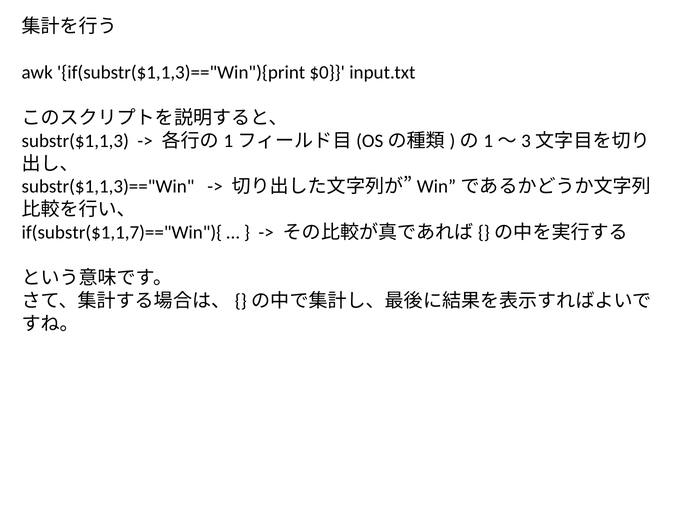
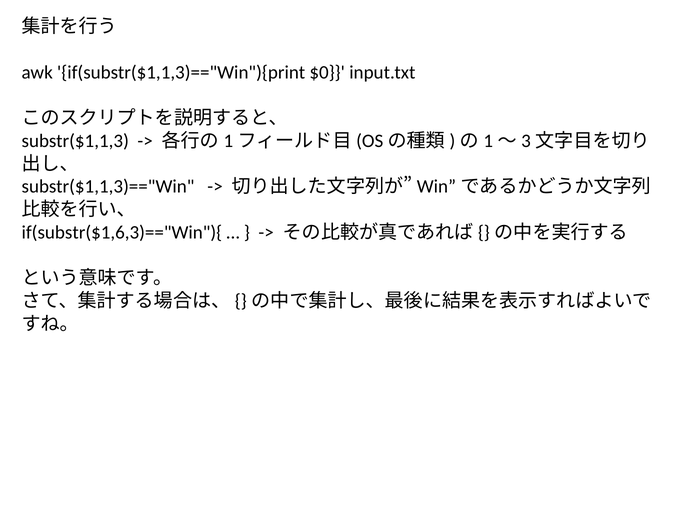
if(substr($1,1,7)=="Win"){: if(substr($1,1,7)=="Win"){ -> if(substr($1,6,3)=="Win"){
